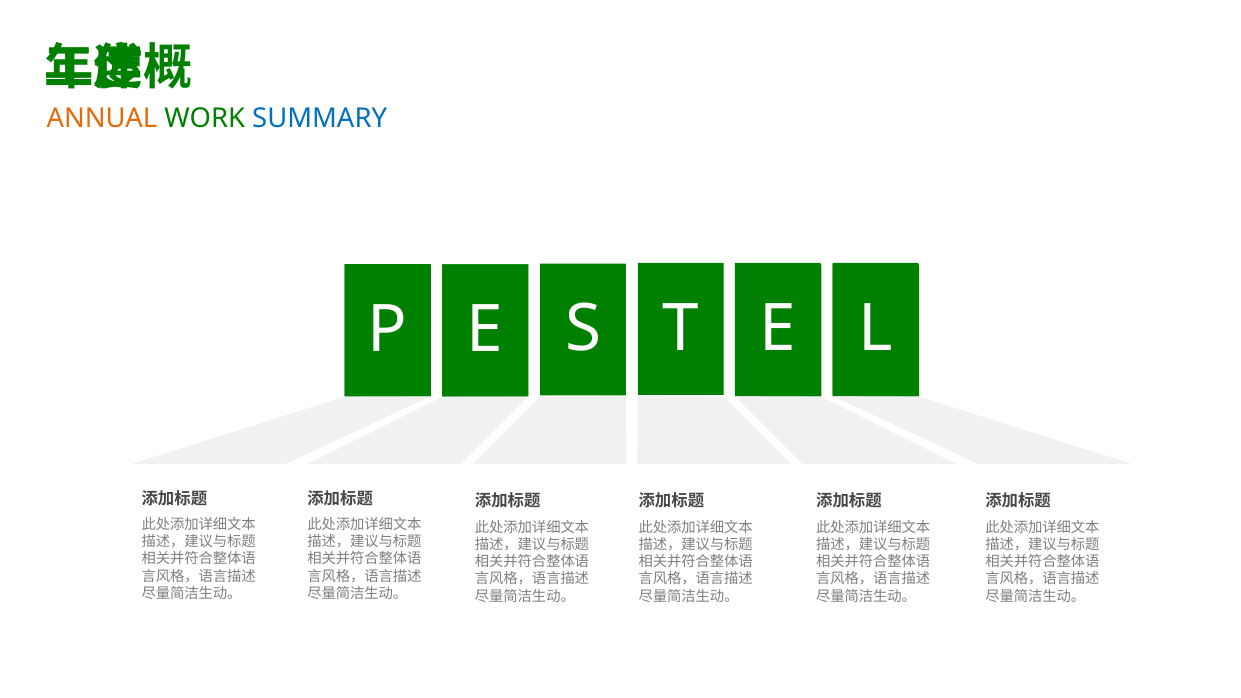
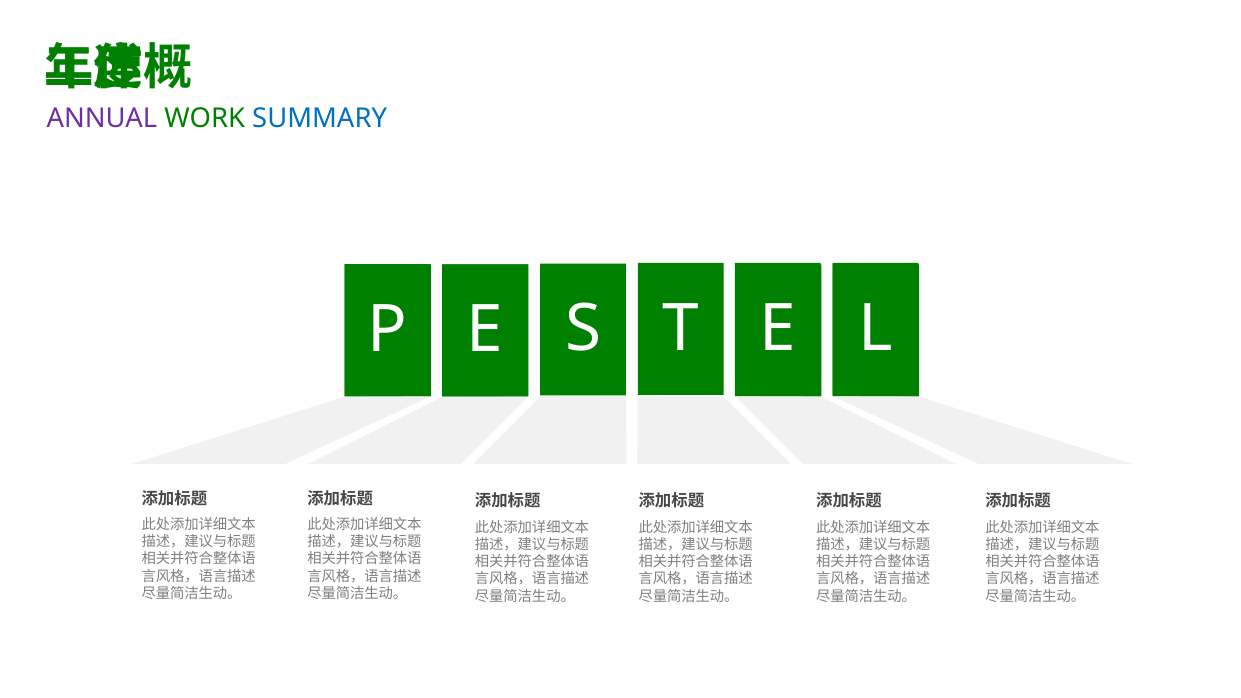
ANNUAL colour: orange -> purple
